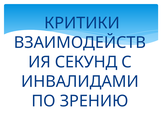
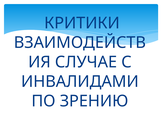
СЕКУНД: СЕКУНД -> СЛУЧАЕ
